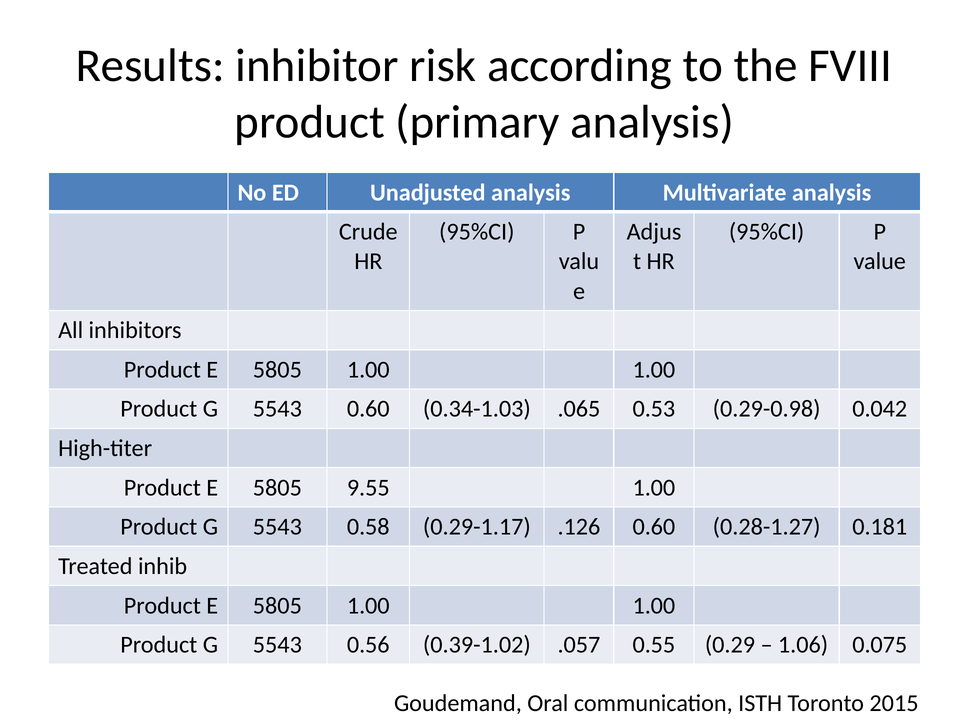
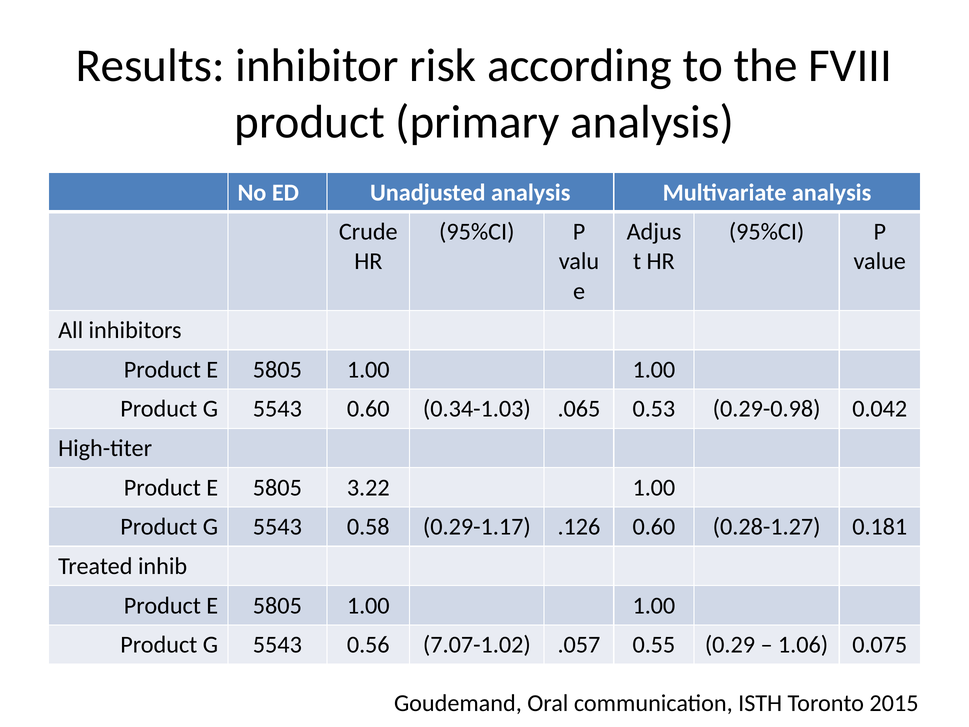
9.55: 9.55 -> 3.22
0.39-1.02: 0.39-1.02 -> 7.07-1.02
